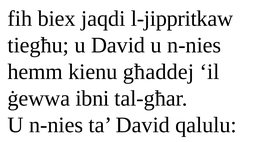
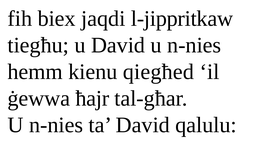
għaddej: għaddej -> qiegħed
ibni: ibni -> ħajr
